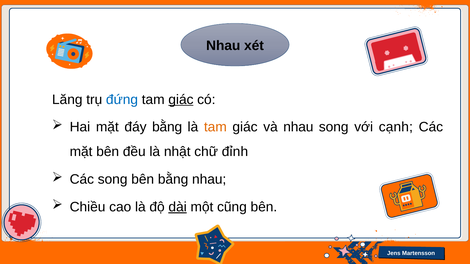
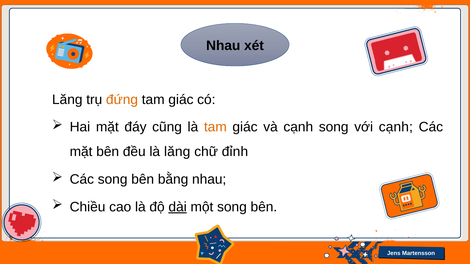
đứng colour: blue -> orange
giác at (181, 100) underline: present -> none
đáy bằng: bằng -> cũng
và nhau: nhau -> cạnh
là nhật: nhật -> lăng
một cũng: cũng -> song
